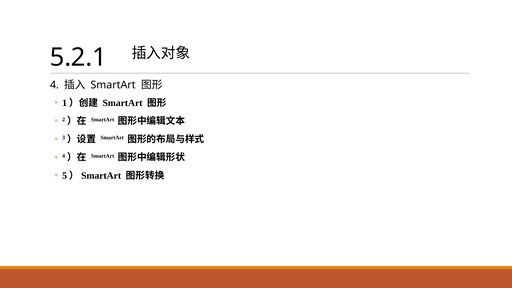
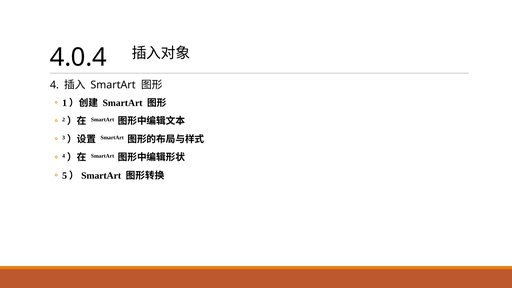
5.2.1: 5.2.1 -> 4.0.4
